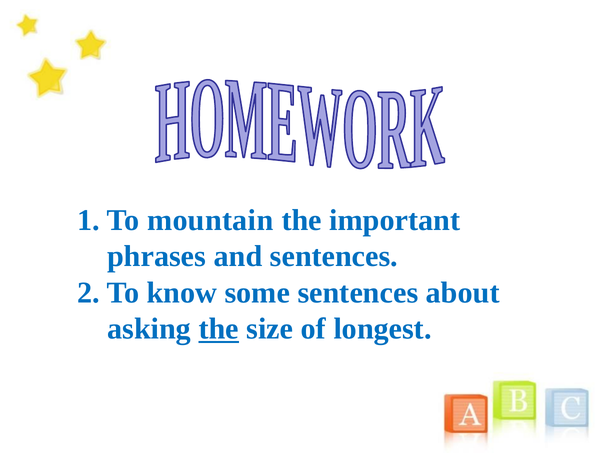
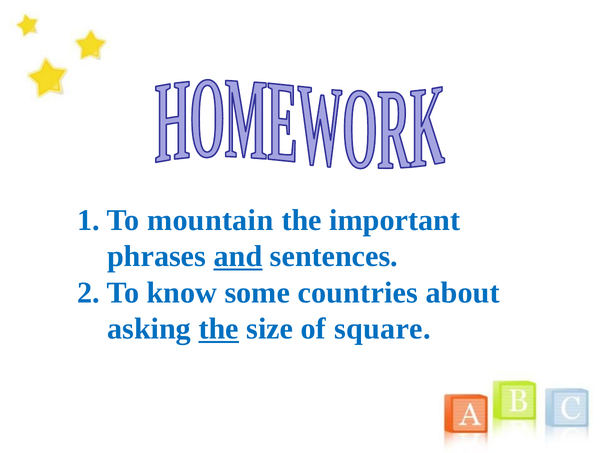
and underline: none -> present
some sentences: sentences -> countries
longest: longest -> square
